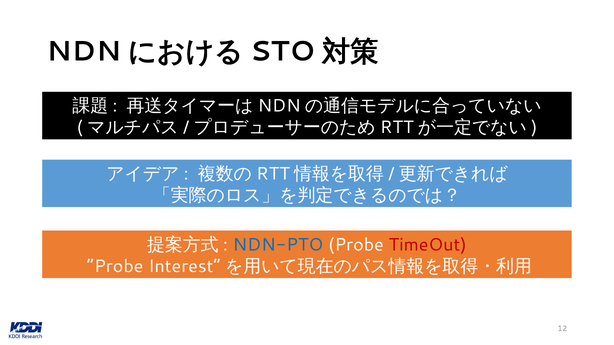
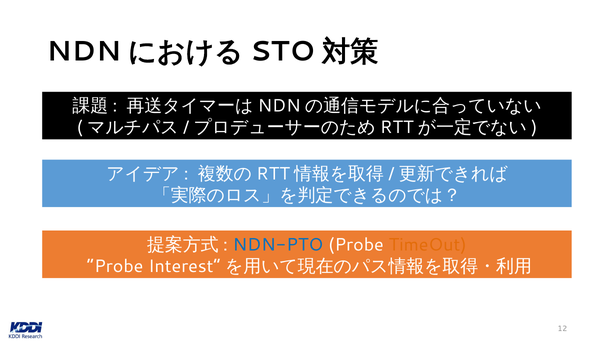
TimeOut colour: red -> orange
